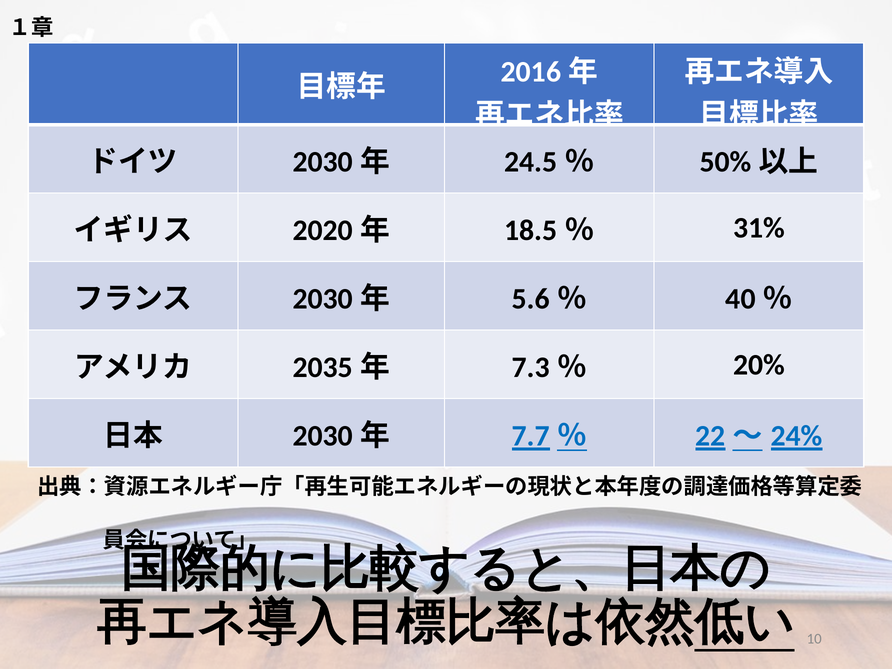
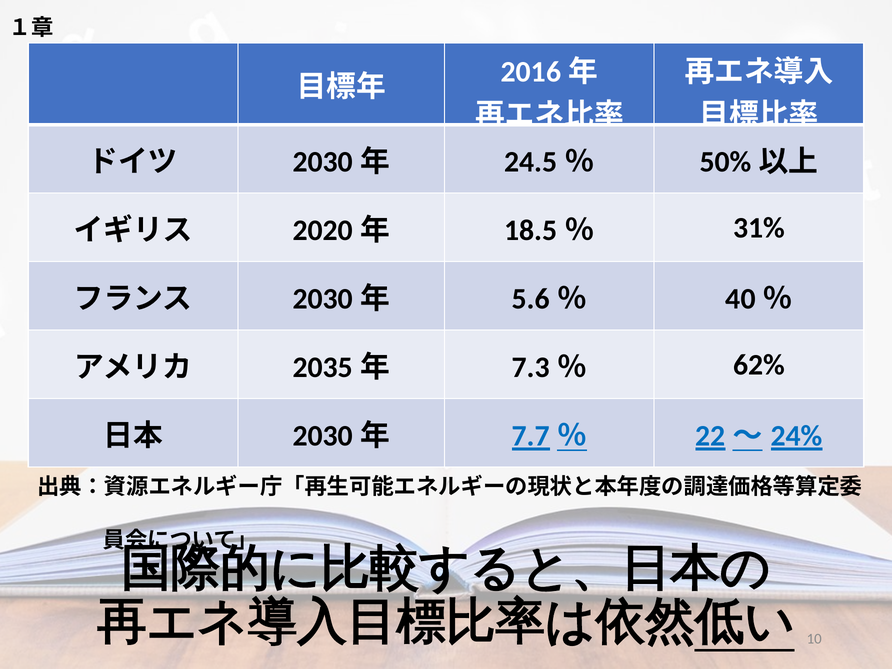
20%: 20% -> 62%
